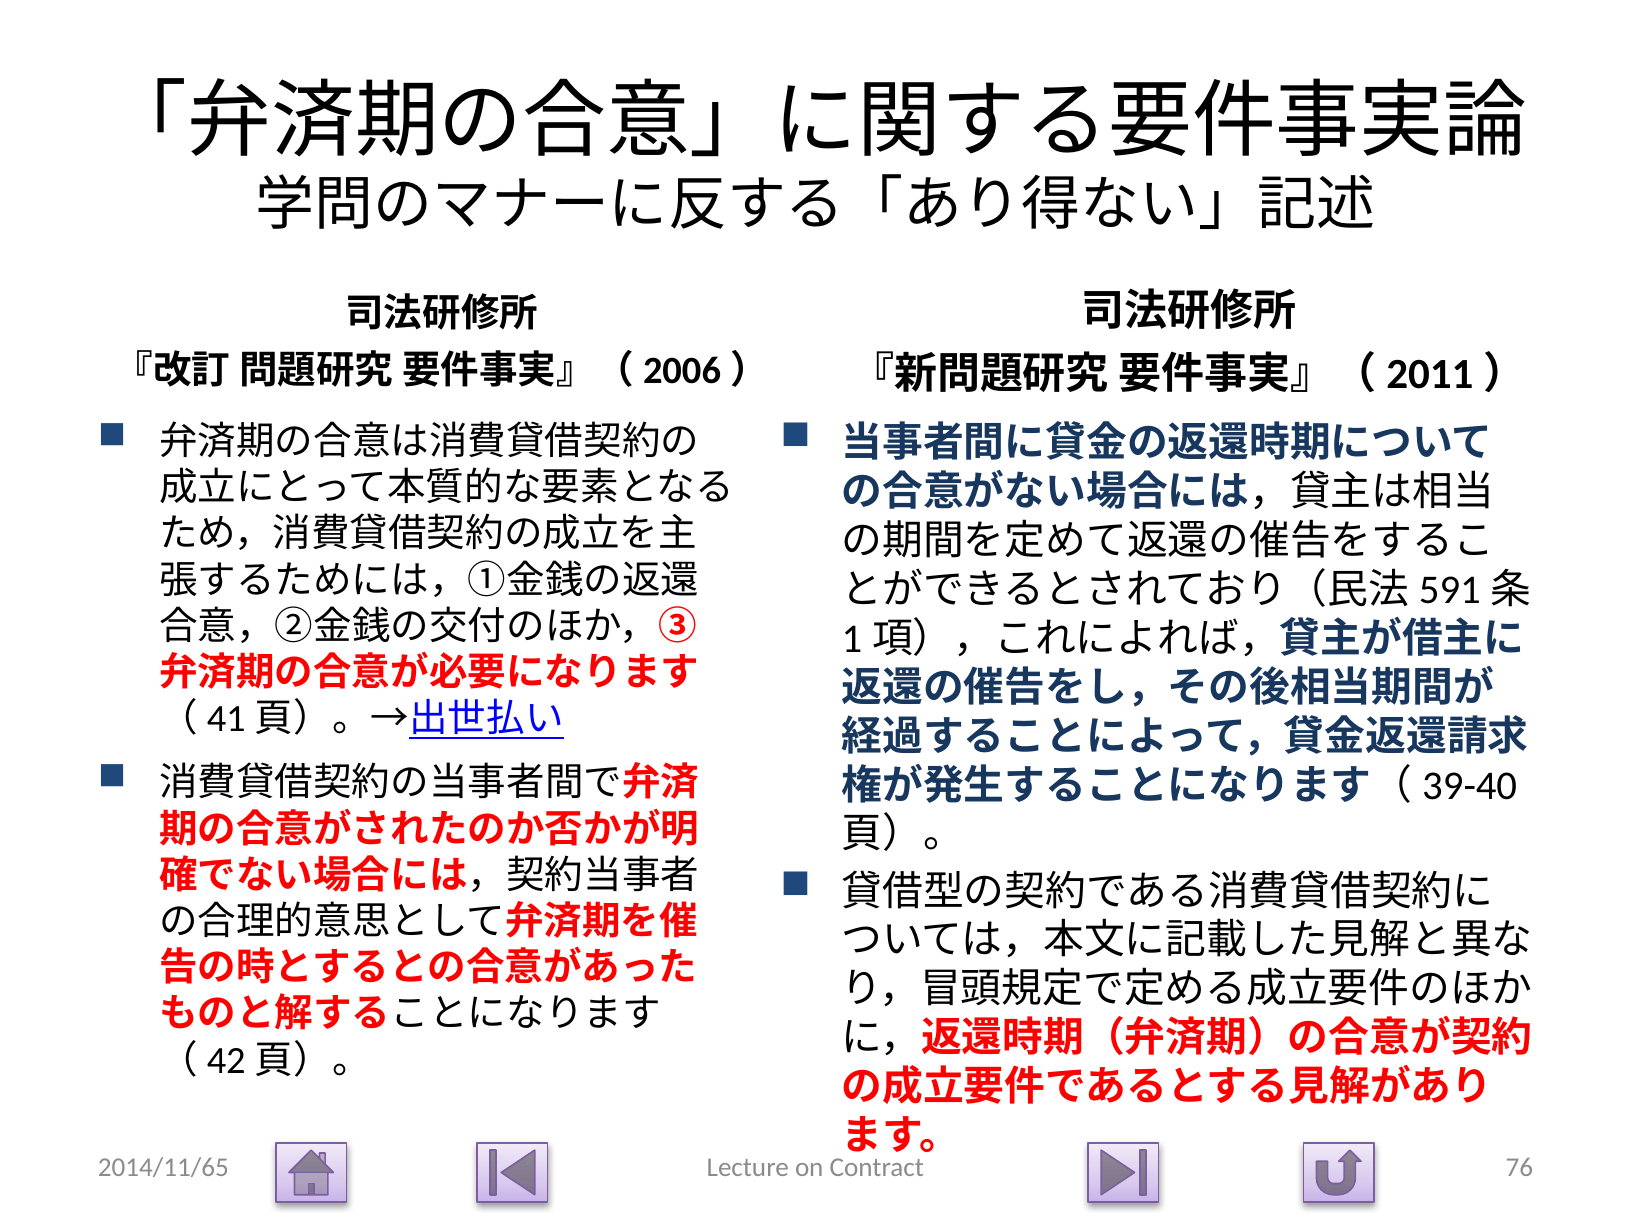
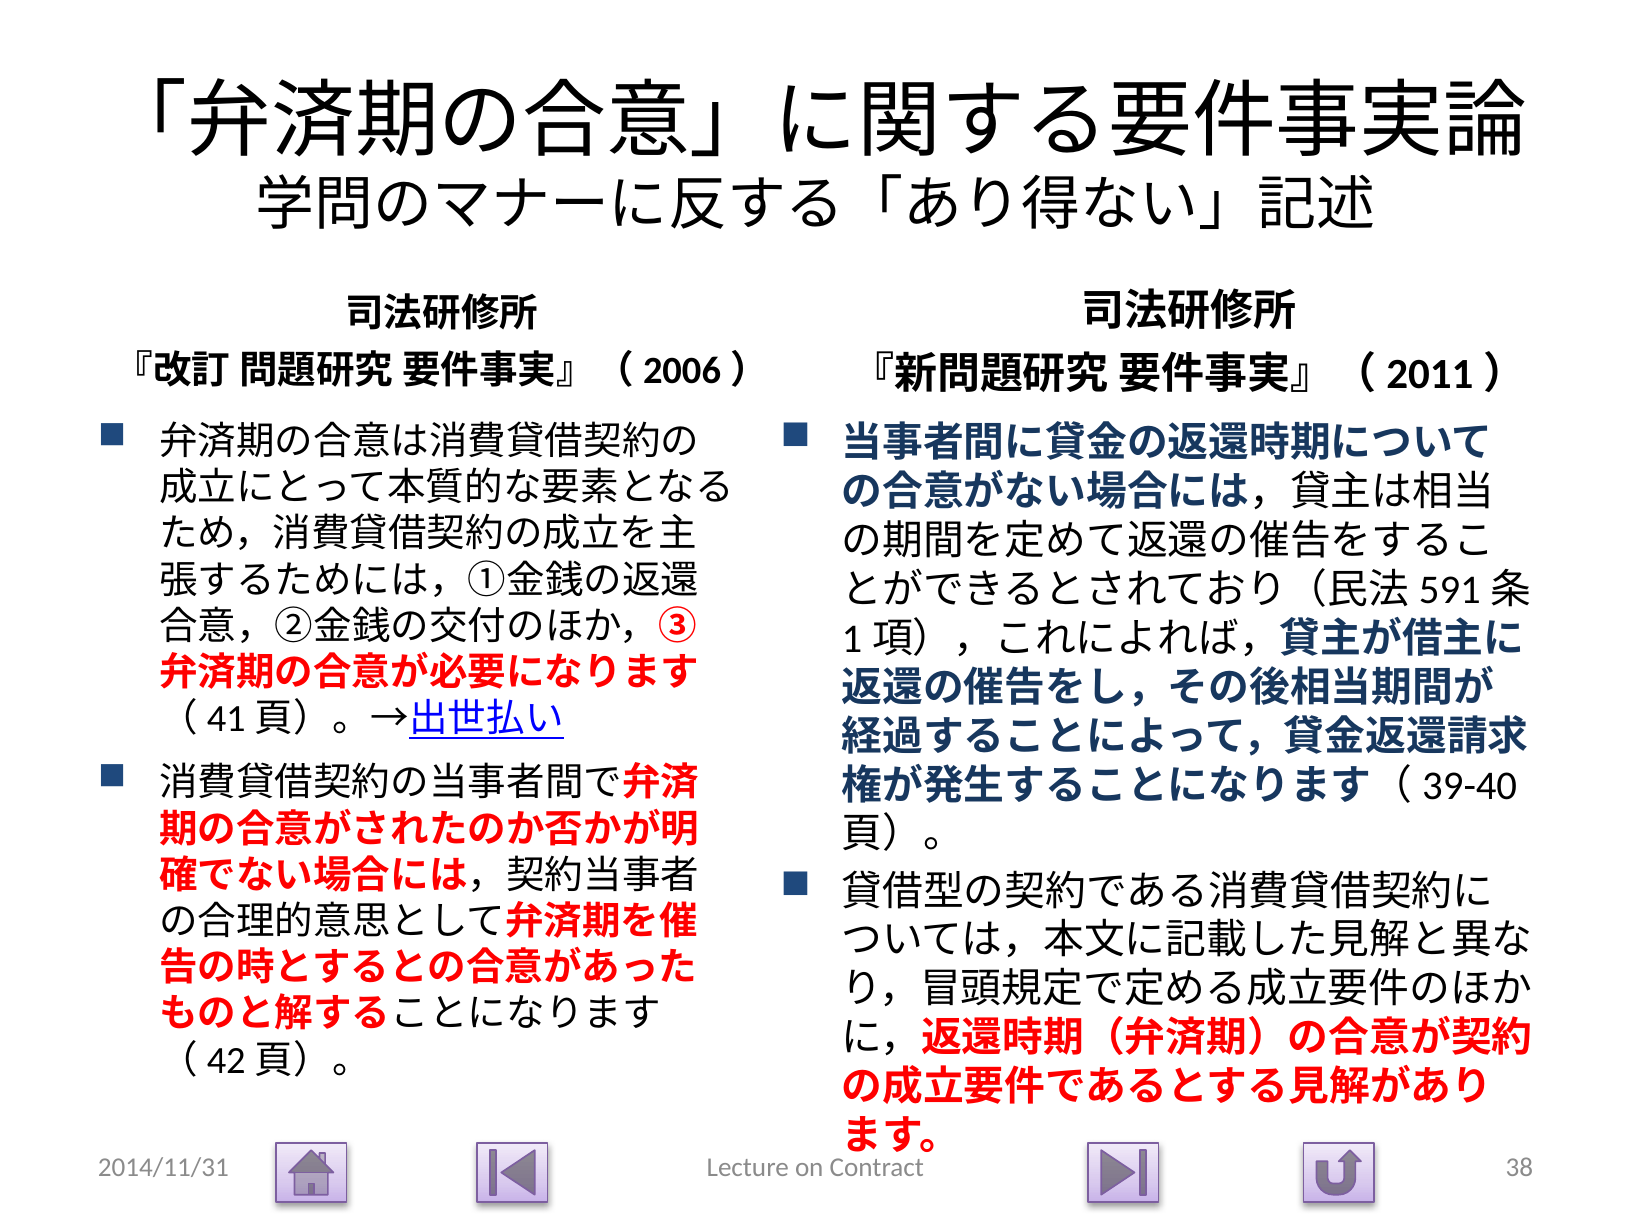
2014/11/65: 2014/11/65 -> 2014/11/31
76: 76 -> 38
